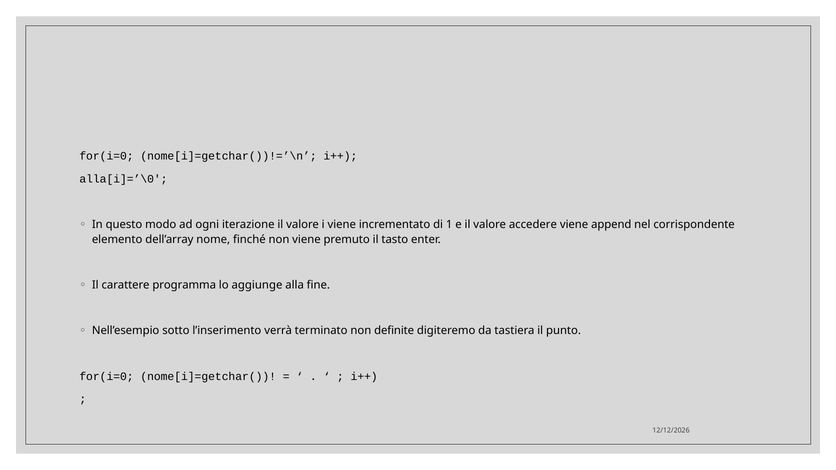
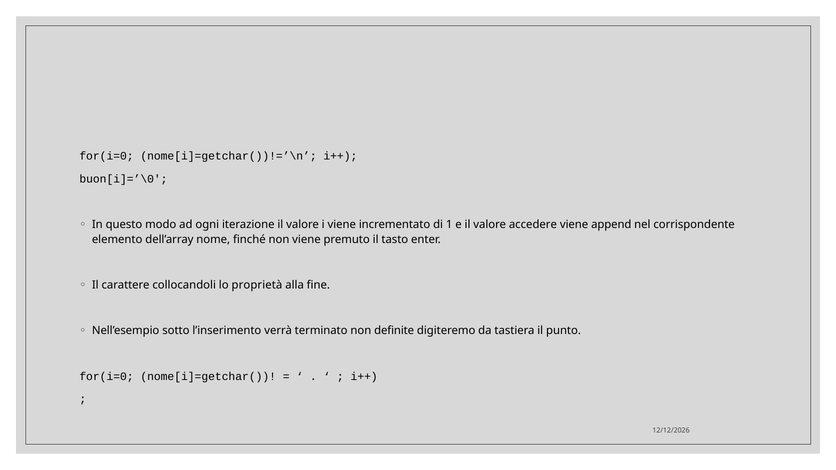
alla[i]=’\0′: alla[i]=’\0′ -> buon[i]=’\0′
programma: programma -> collocandoli
aggiunge: aggiunge -> proprietà
